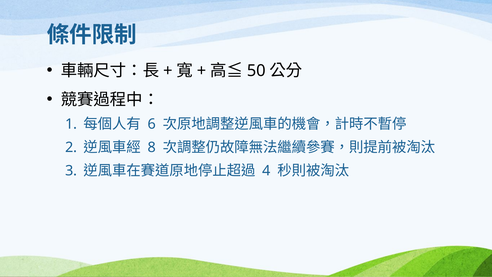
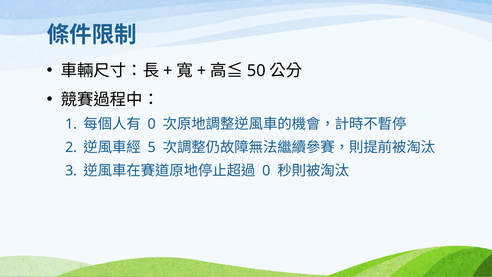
6 at (152, 124): 6 -> 0
8: 8 -> 5
4 at (266, 171): 4 -> 0
